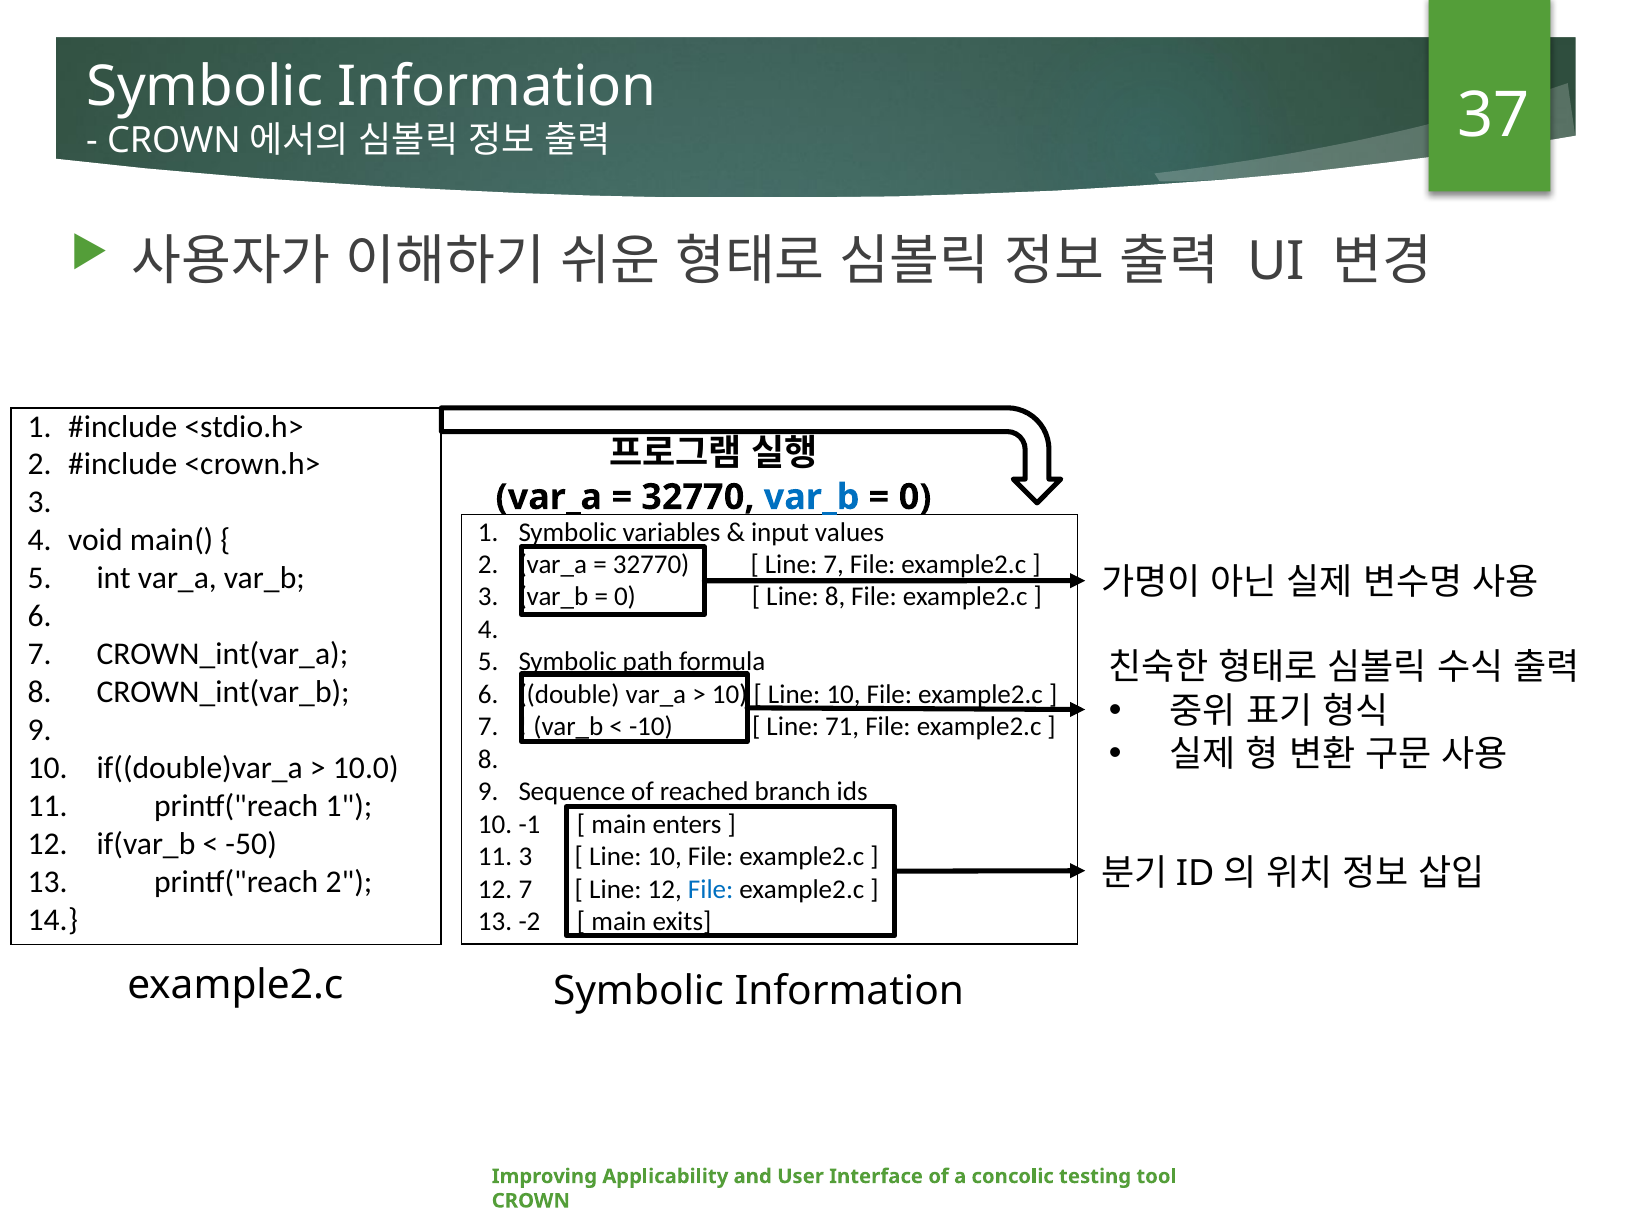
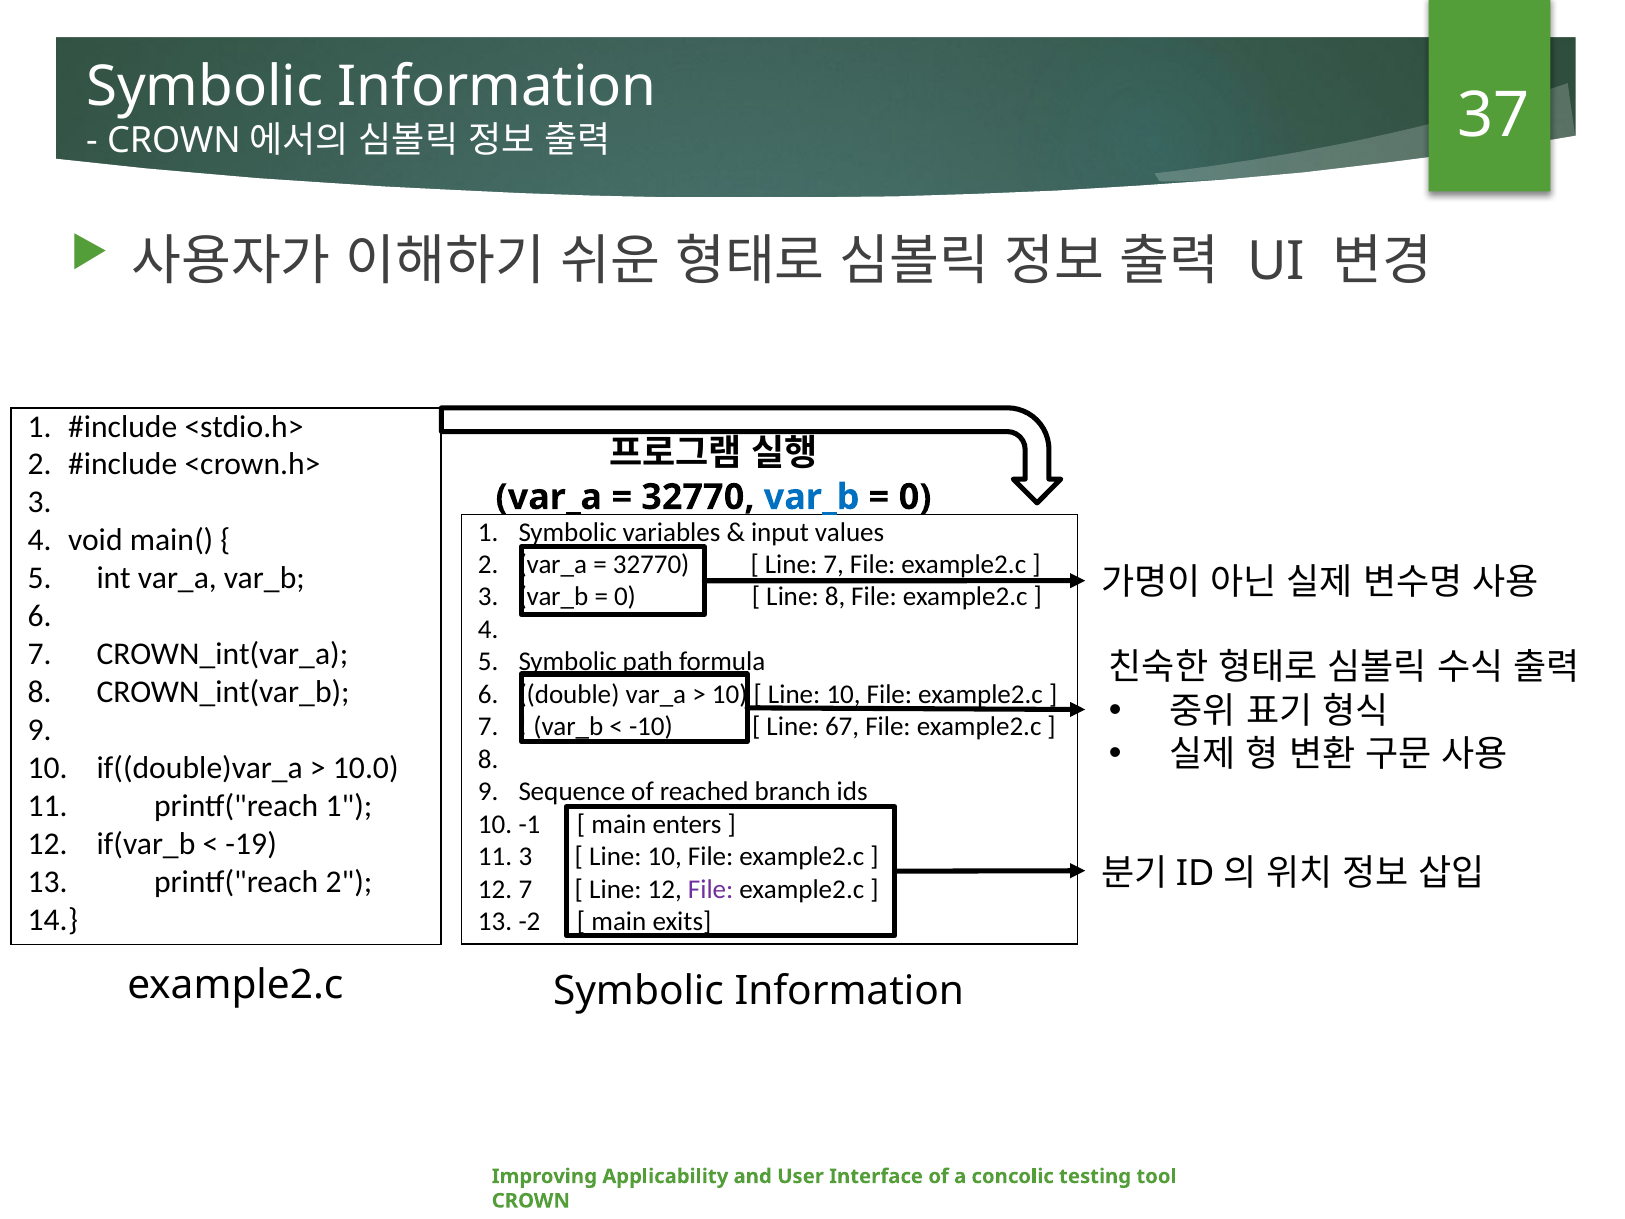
71: 71 -> 67
-50: -50 -> -19
File at (711, 889) colour: blue -> purple
